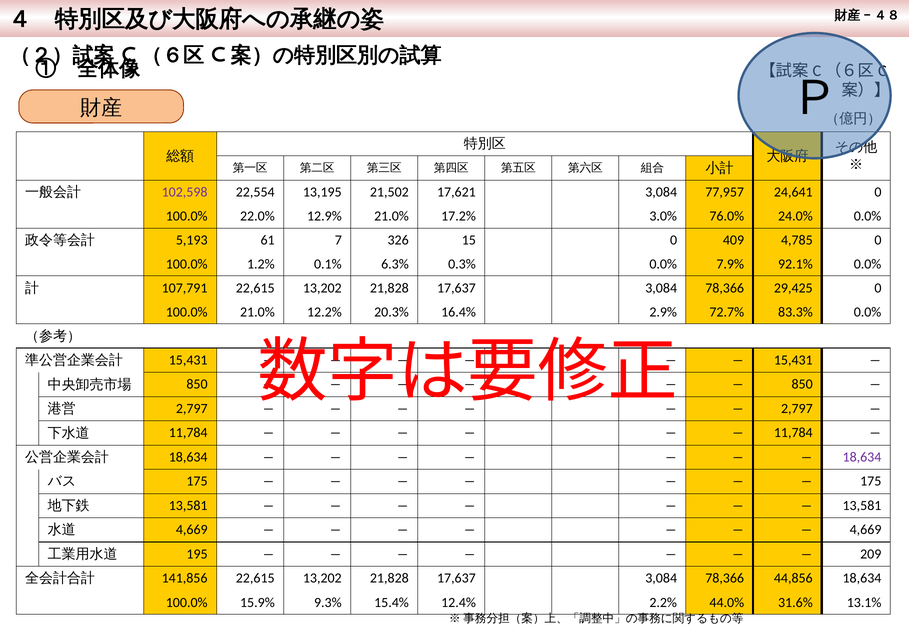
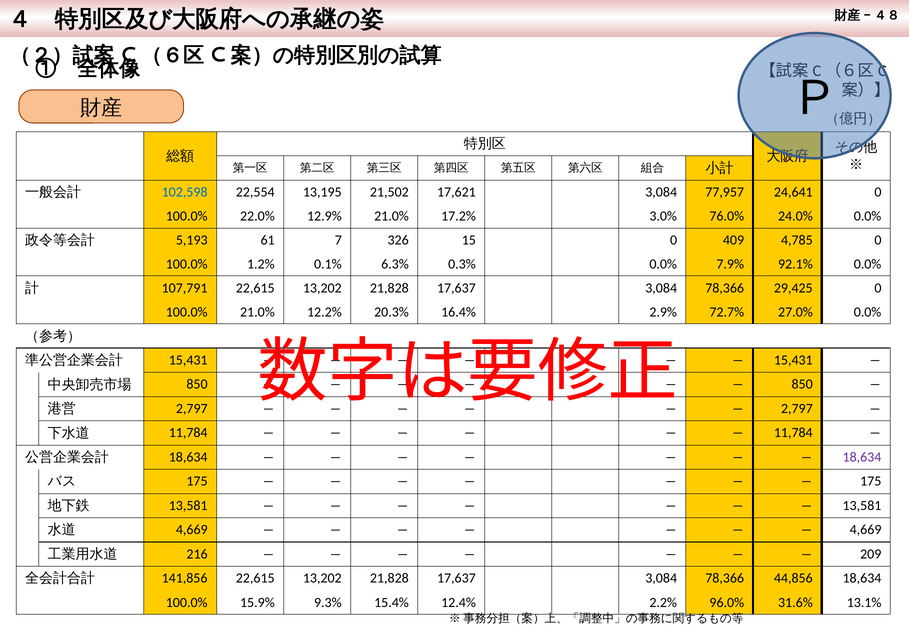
102,598 colour: purple -> blue
83.3%: 83.3% -> 27.0%
195: 195 -> 216
44.0%: 44.0% -> 96.0%
